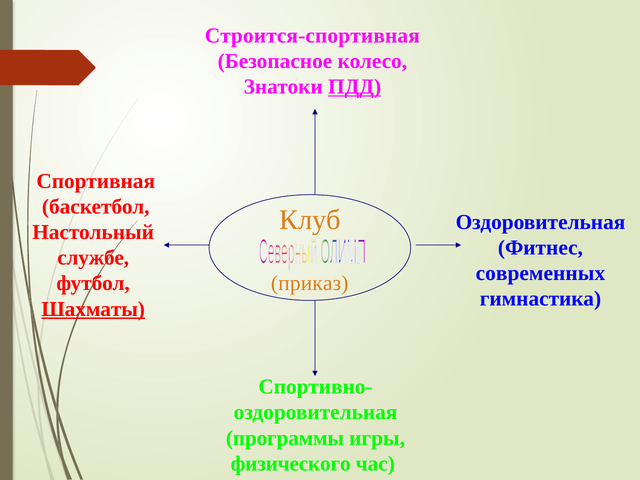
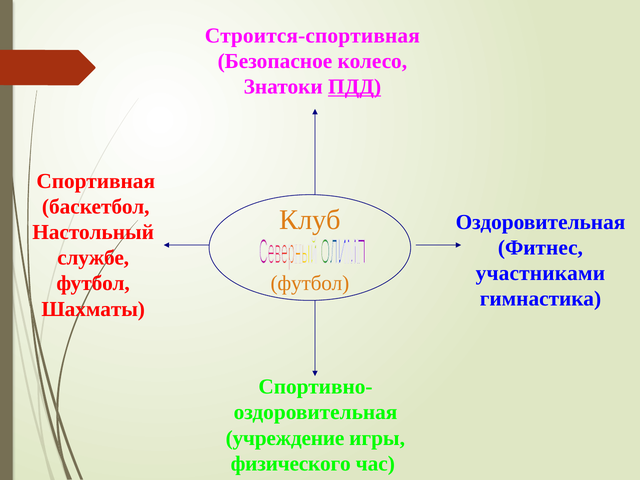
современных: современных -> участниками
приказ at (310, 283): приказ -> футбол
Шахматы underline: present -> none
программы: программы -> учреждение
